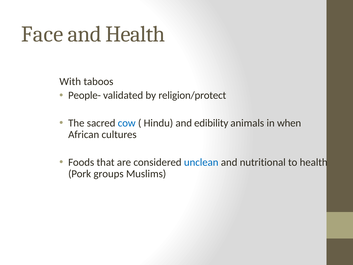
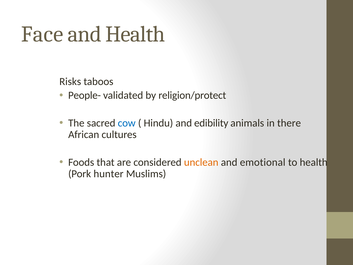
With: With -> Risks
when: when -> there
unclean colour: blue -> orange
nutritional: nutritional -> emotional
groups: groups -> hunter
